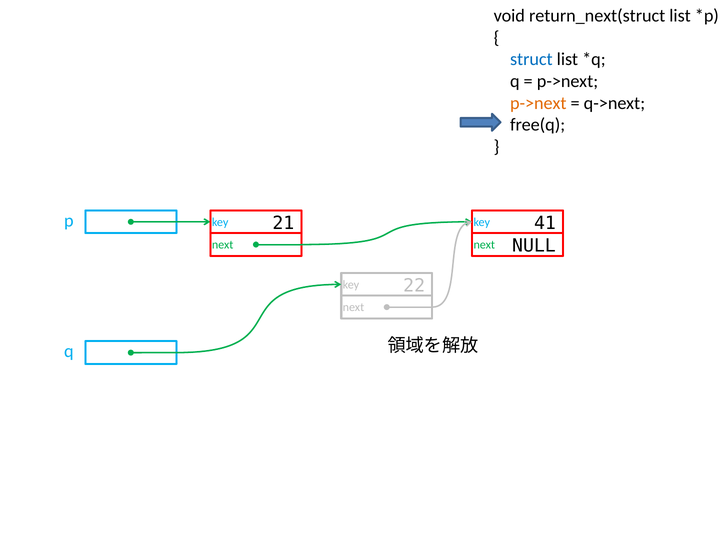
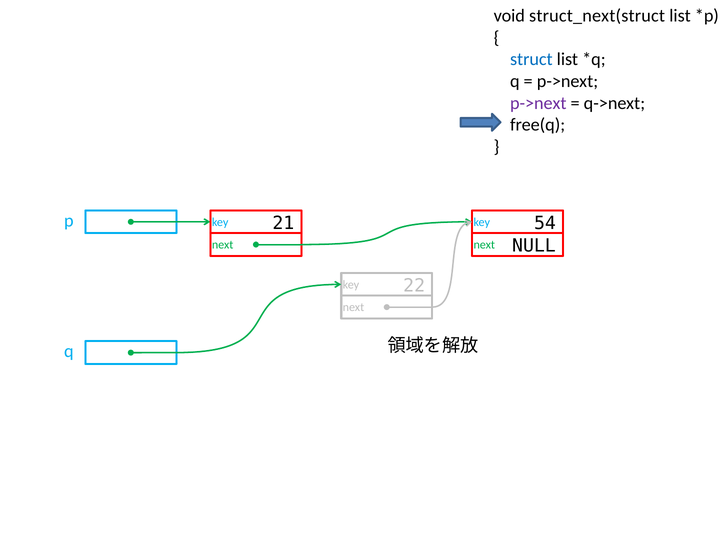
return_next(struct: return_next(struct -> struct_next(struct
p->next at (538, 103) colour: orange -> purple
41: 41 -> 54
